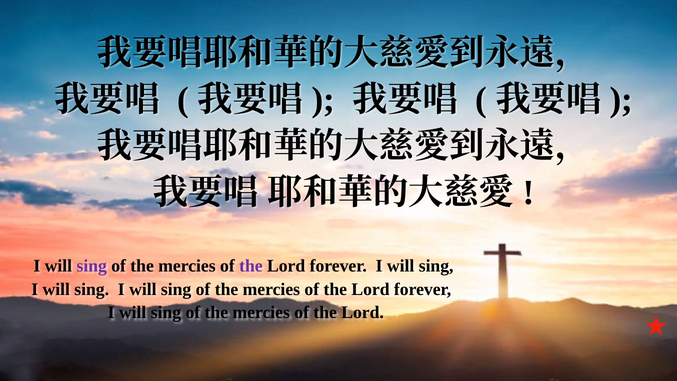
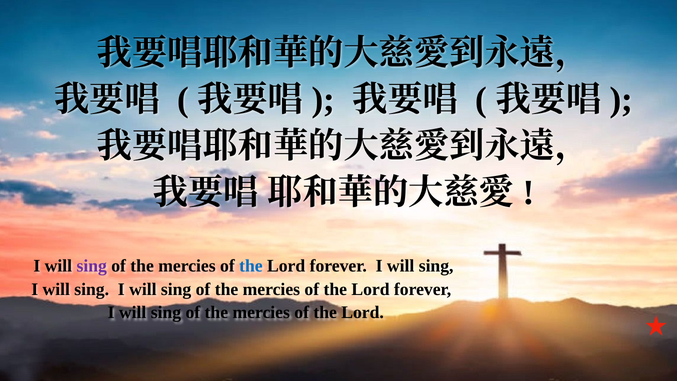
the at (251, 266) colour: purple -> blue
